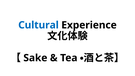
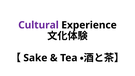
Cultural colour: blue -> purple
